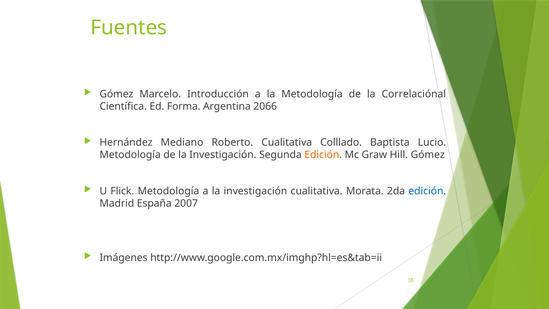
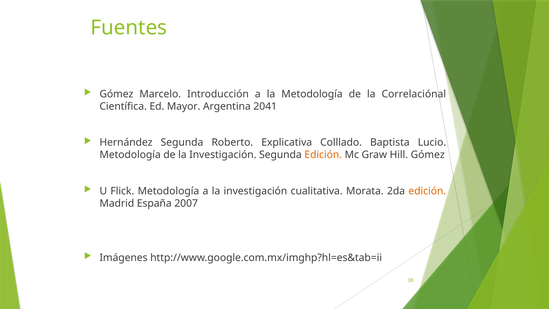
Forma: Forma -> Mayor
2066: 2066 -> 2041
Hernández Mediano: Mediano -> Segunda
Roberto Cualitativa: Cualitativa -> Explicativa
edición at (427, 191) colour: blue -> orange
